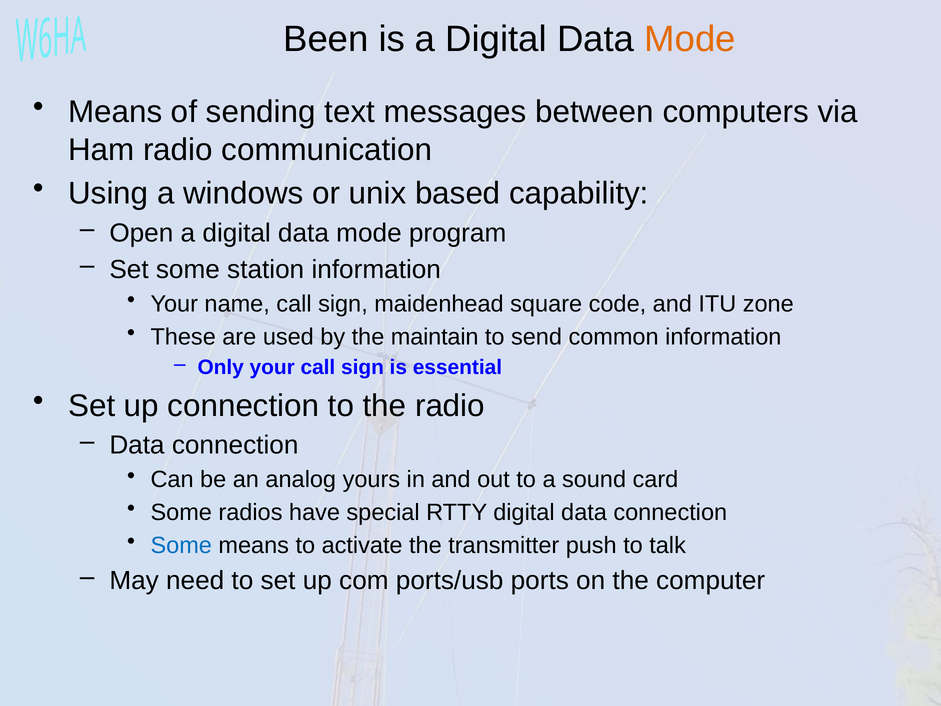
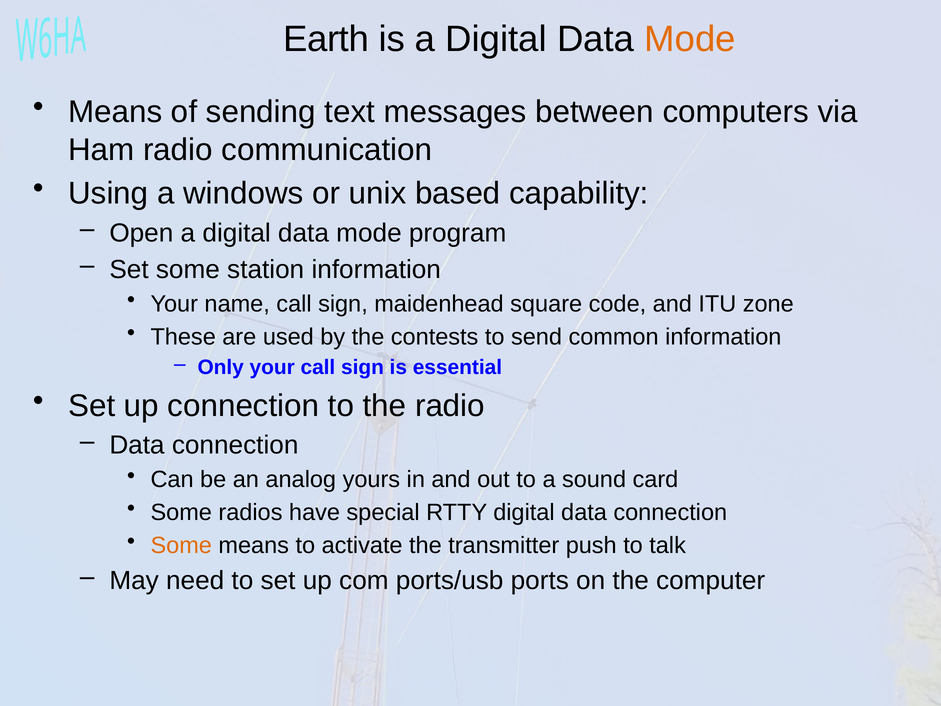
Been: Been -> Earth
maintain: maintain -> contests
Some at (181, 545) colour: blue -> orange
